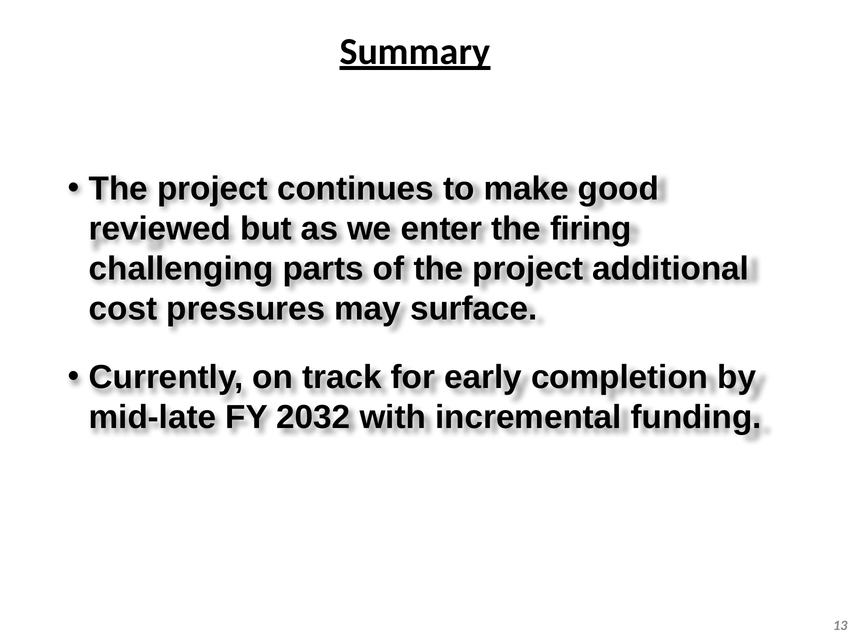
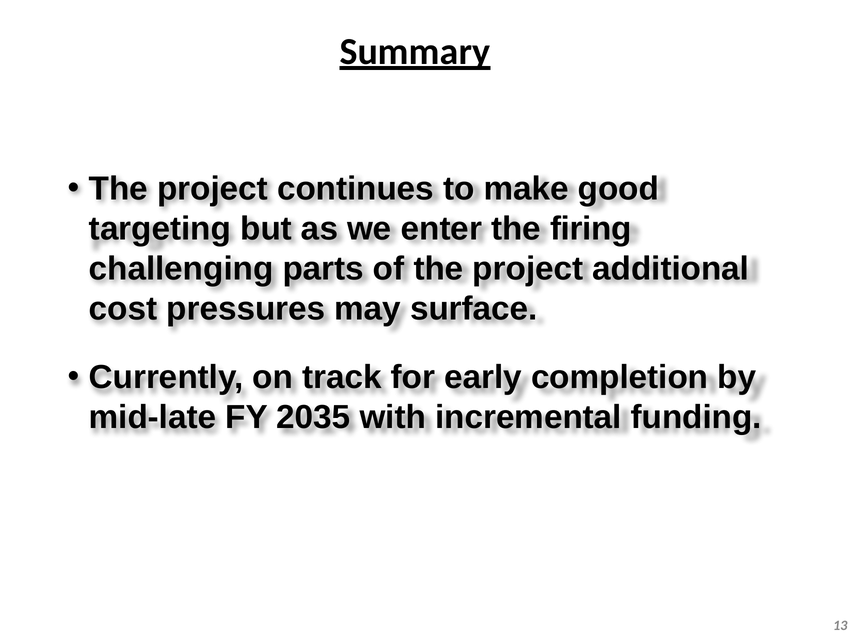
reviewed: reviewed -> targeting
2032: 2032 -> 2035
